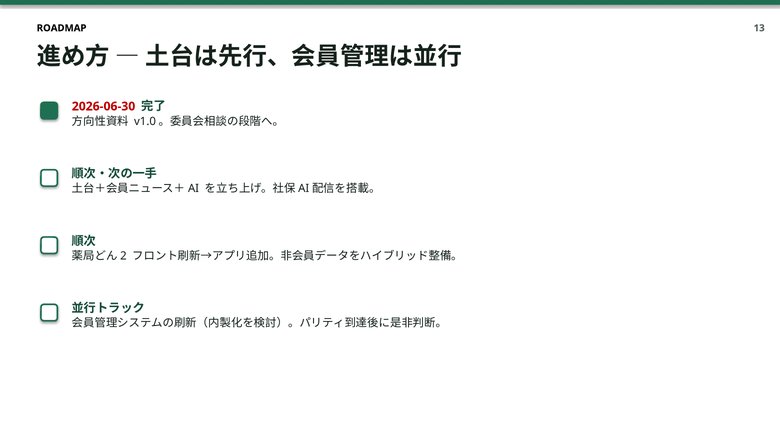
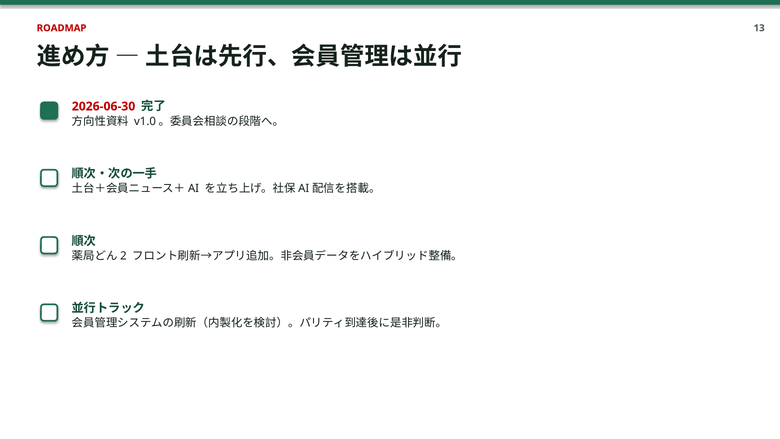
ROADMAP colour: black -> red
